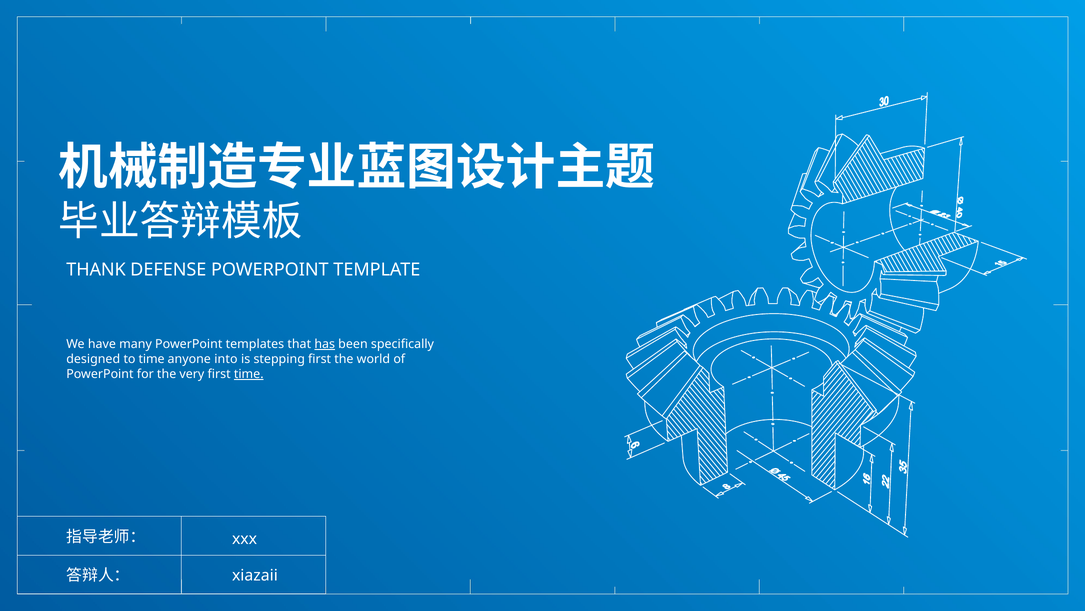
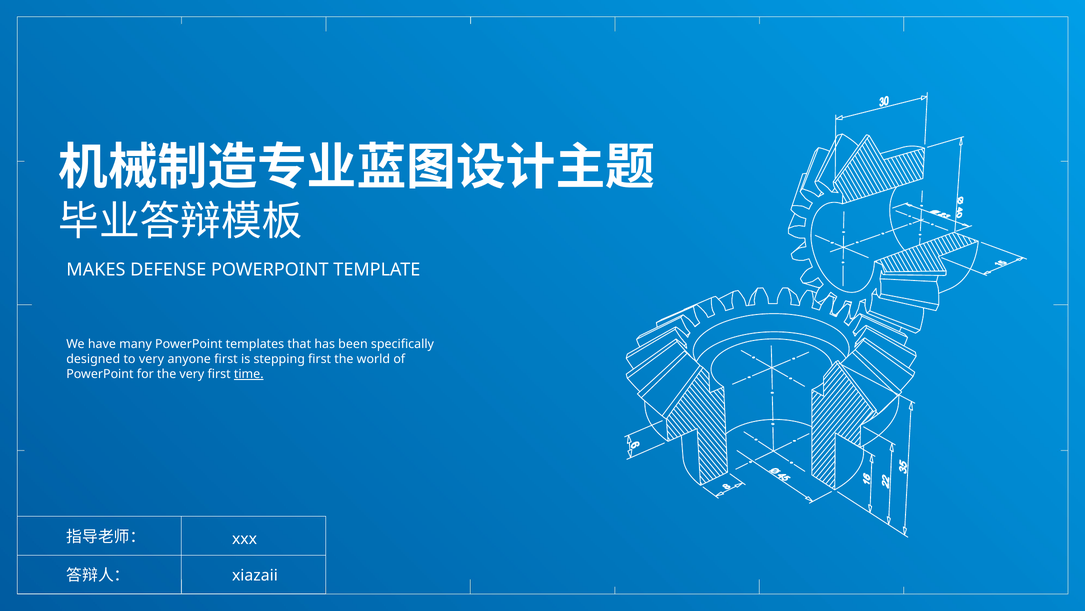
THANK: THANK -> MAKES
has underline: present -> none
to time: time -> very
anyone into: into -> first
